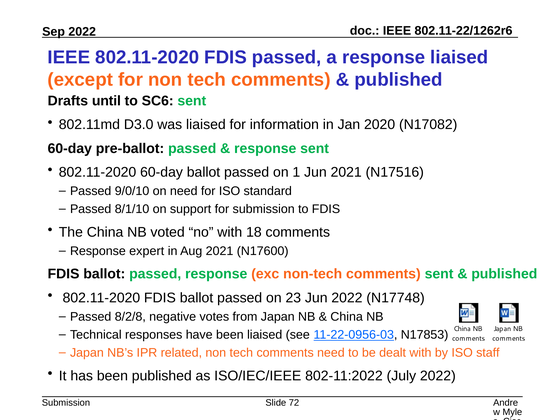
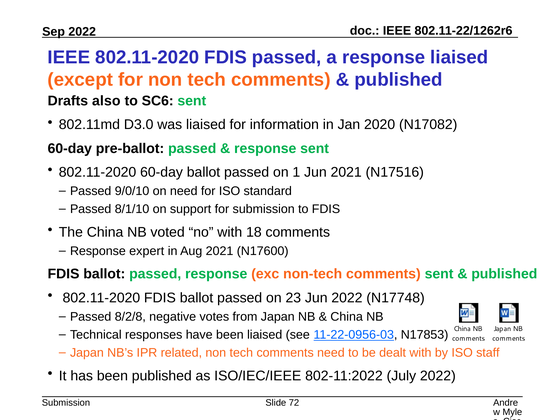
until: until -> also
